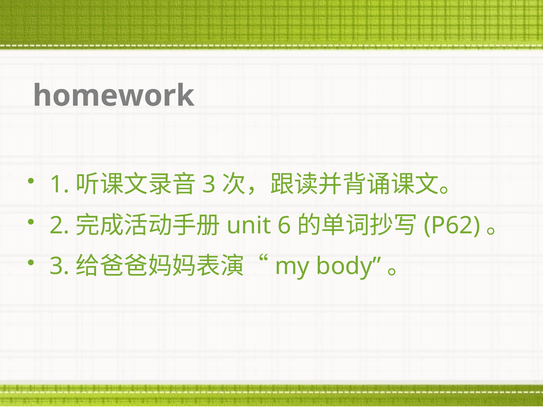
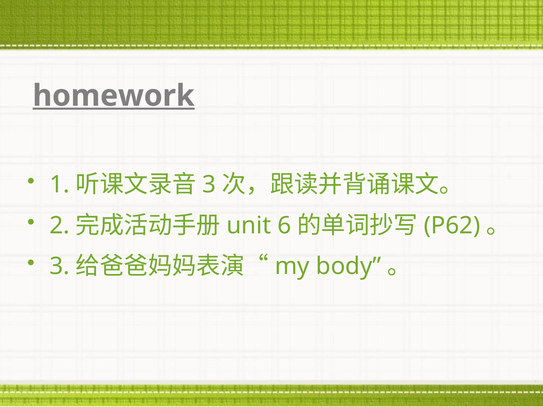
homework underline: none -> present
